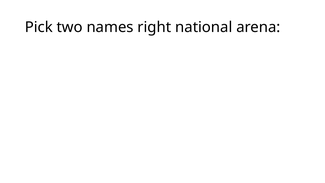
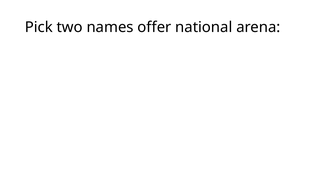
right: right -> offer
